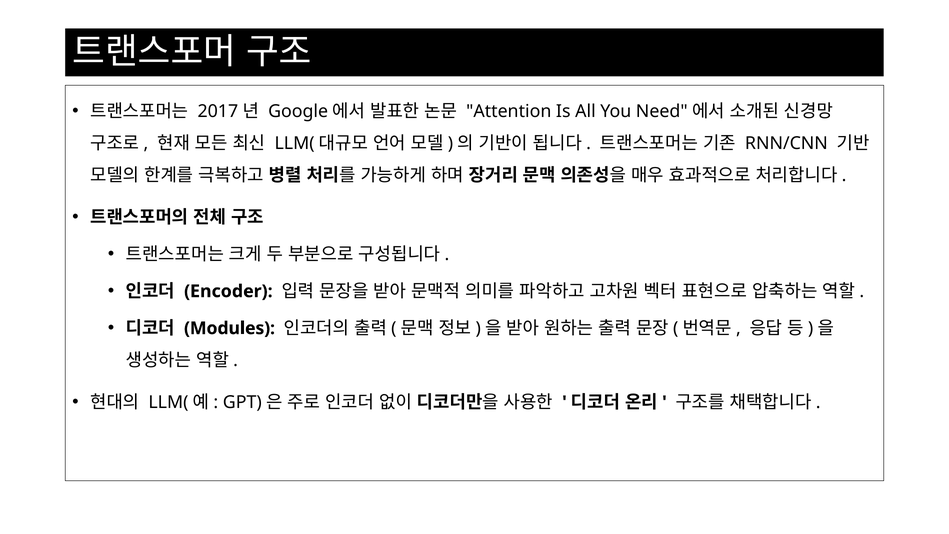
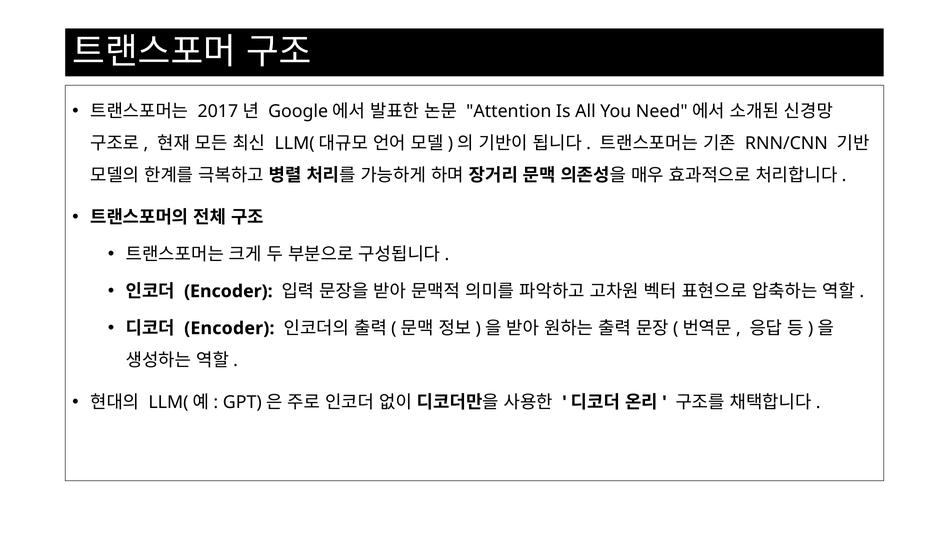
Modules at (230, 328): Modules -> Encoder
